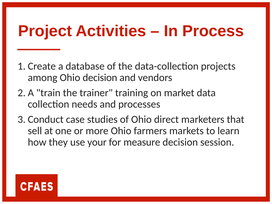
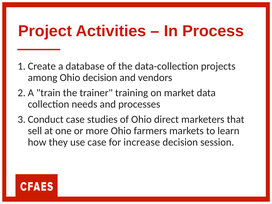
use your: your -> case
measure: measure -> increase
